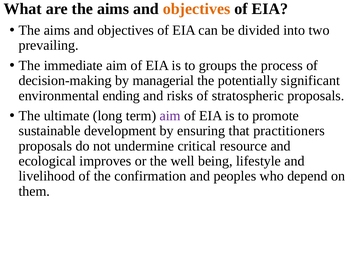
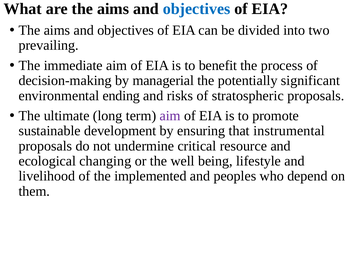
objectives at (197, 9) colour: orange -> blue
groups: groups -> benefit
practitioners: practitioners -> instrumental
improves: improves -> changing
confirmation: confirmation -> implemented
